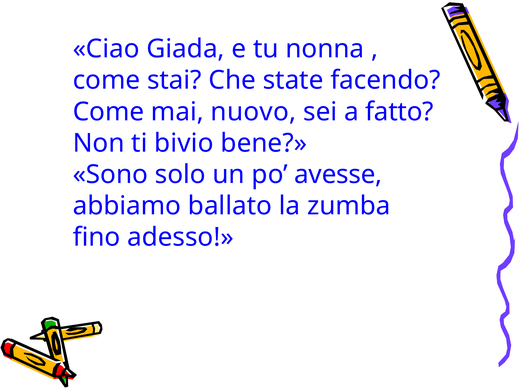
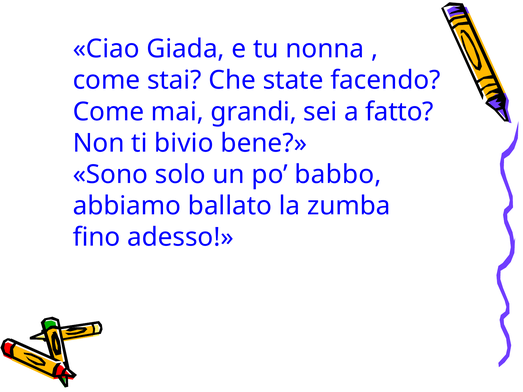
nuovo: nuovo -> grandi
avesse: avesse -> babbo
